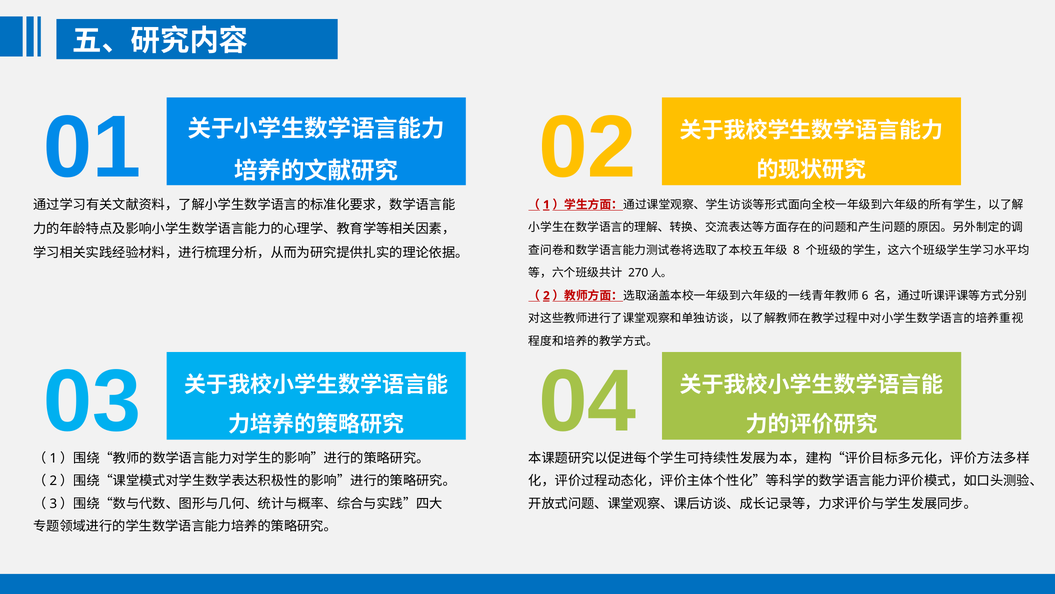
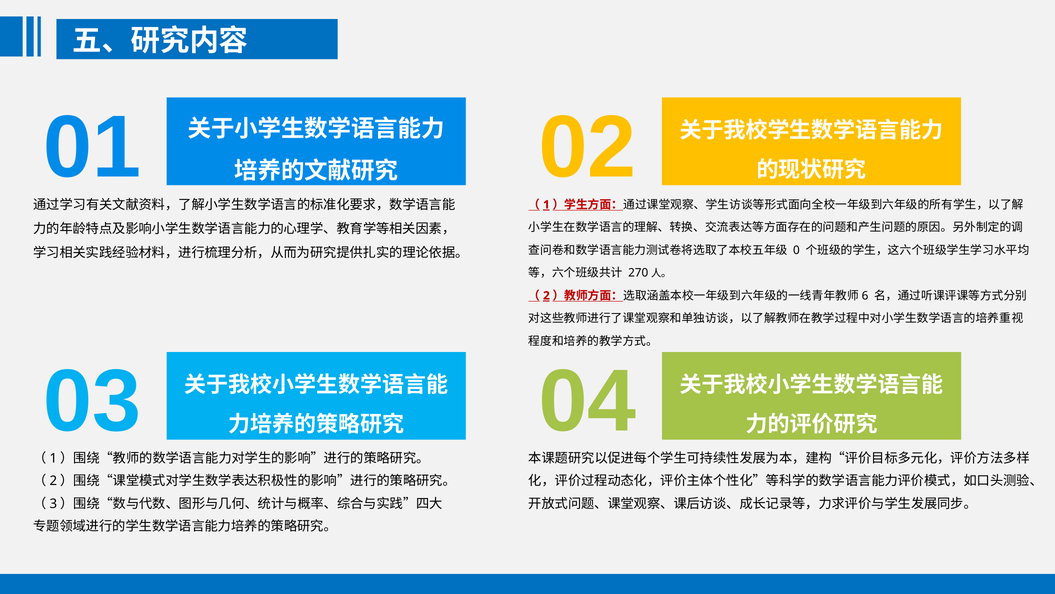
8: 8 -> 0
